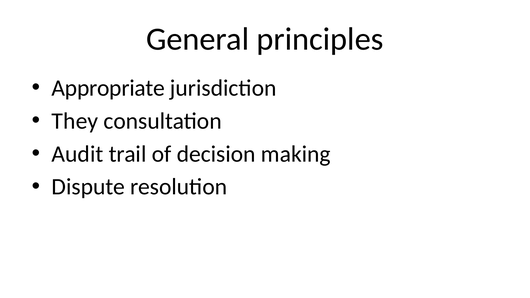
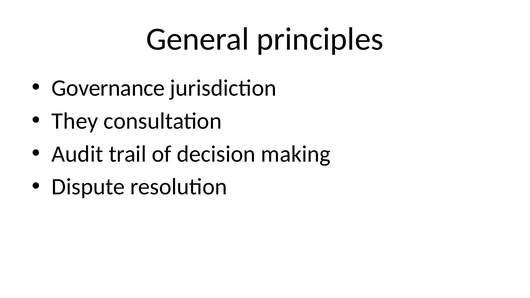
Appropriate: Appropriate -> Governance
